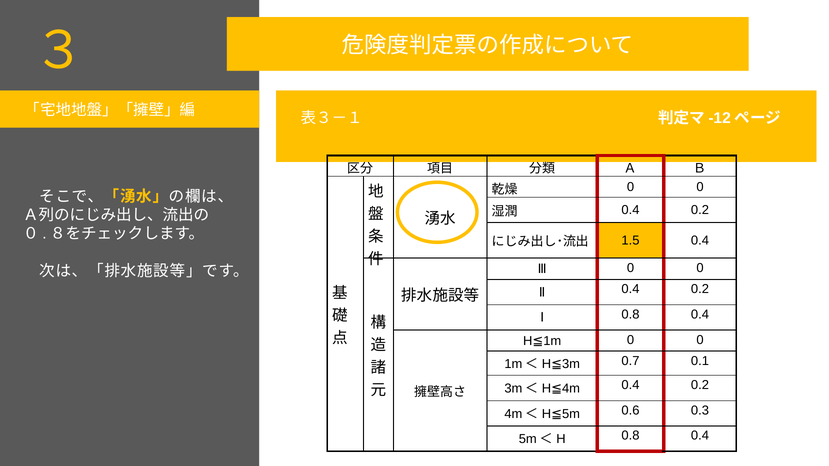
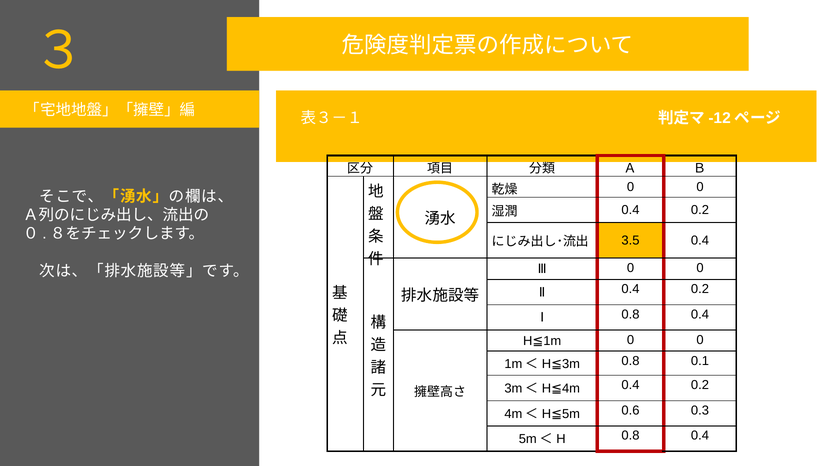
1.5: 1.5 -> 3.5
0.7 at (630, 361): 0.7 -> 0.8
